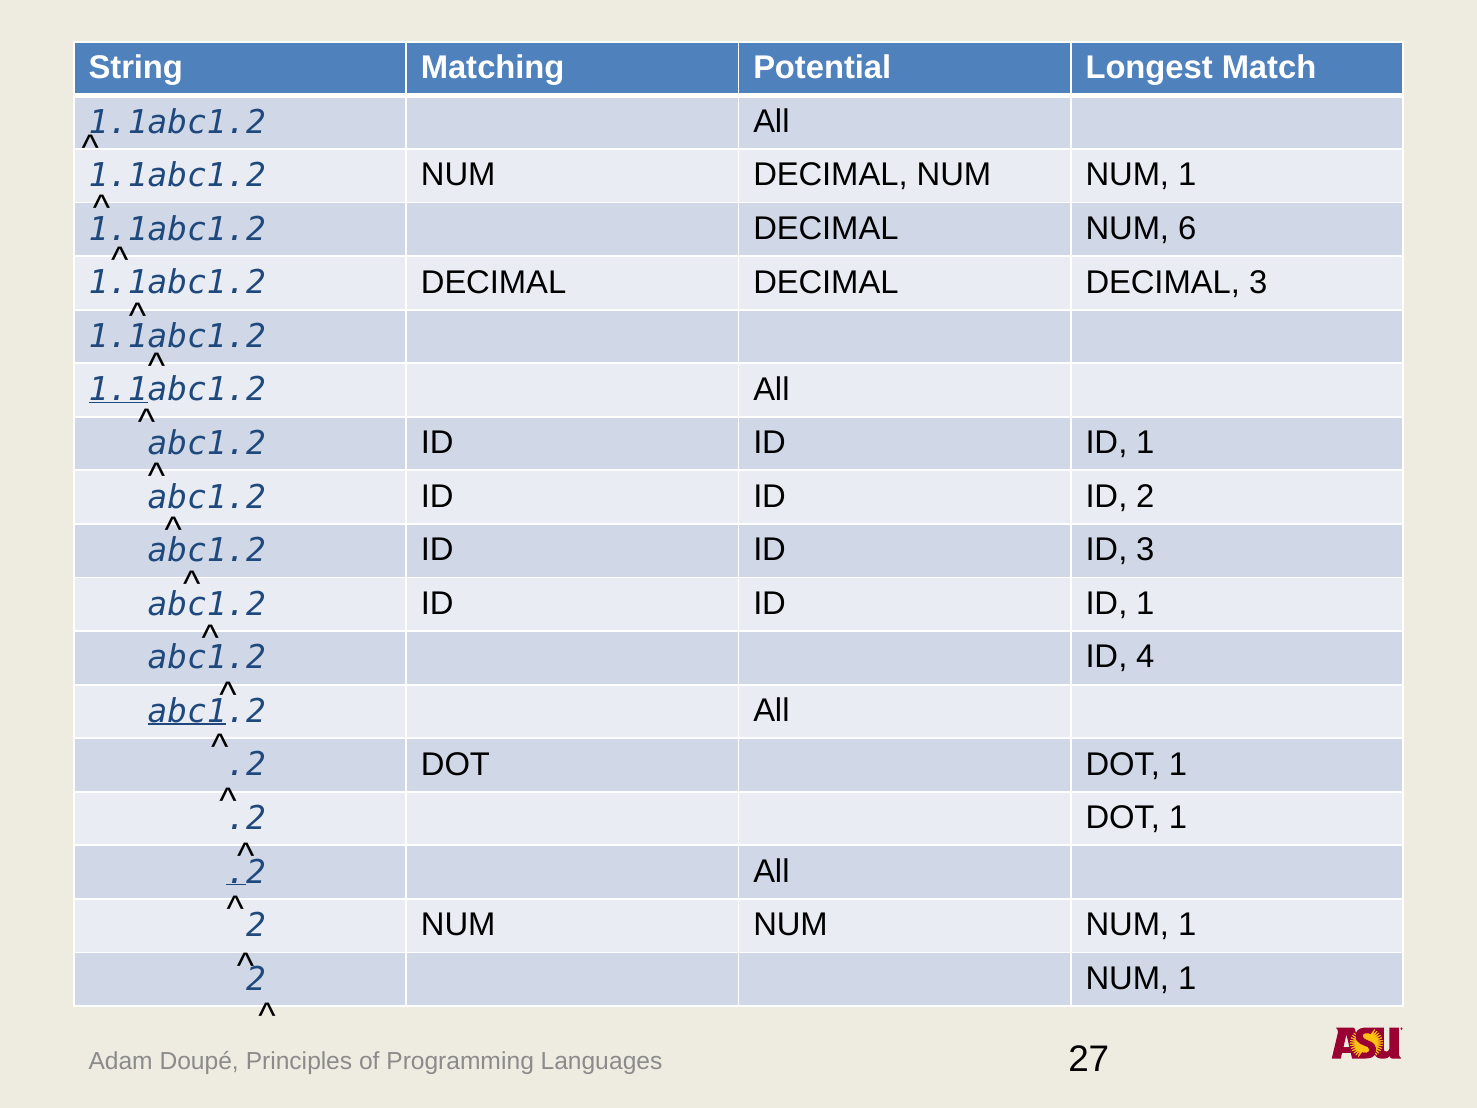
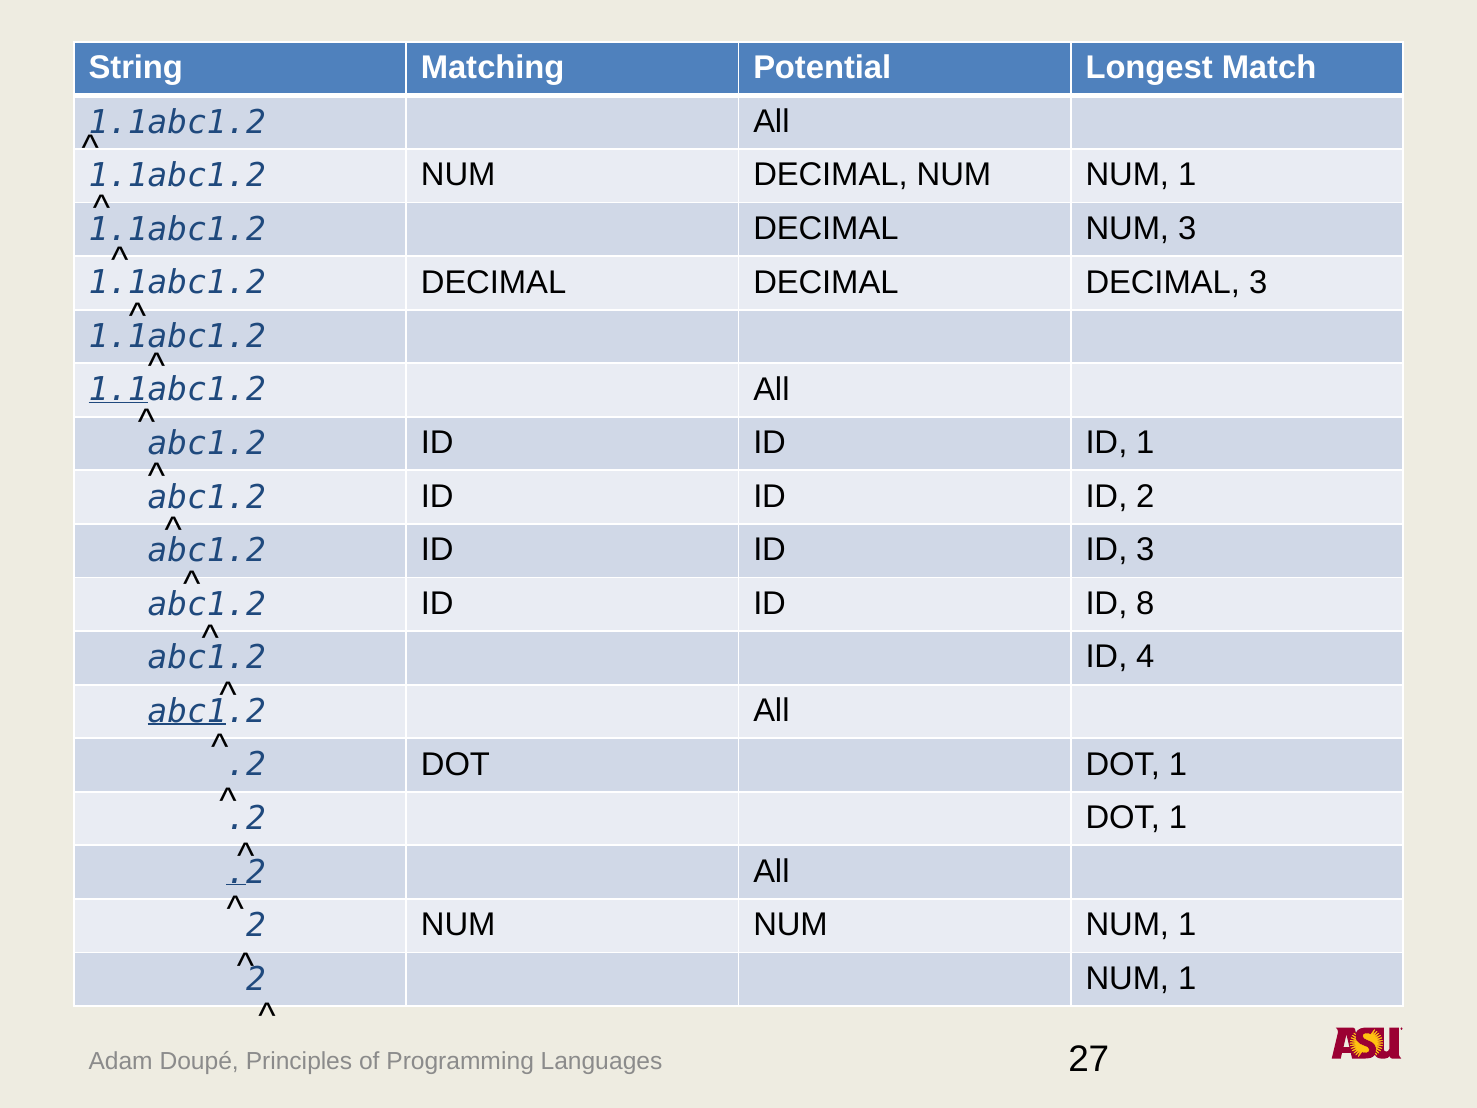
NUM 6: 6 -> 3
1 at (1145, 603): 1 -> 8
